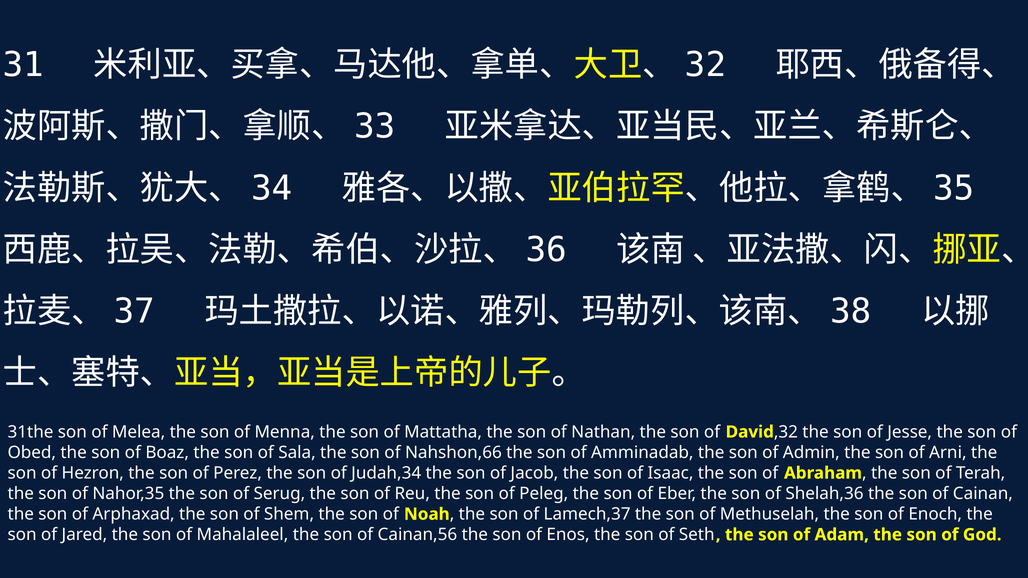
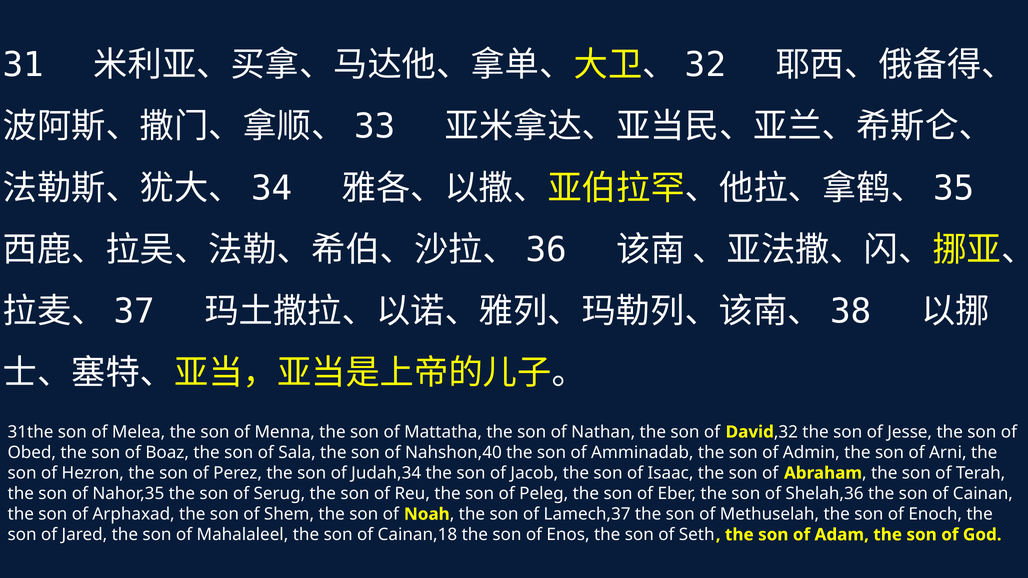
Nahshon,66: Nahshon,66 -> Nahshon,40
Cainan,56: Cainan,56 -> Cainan,18
